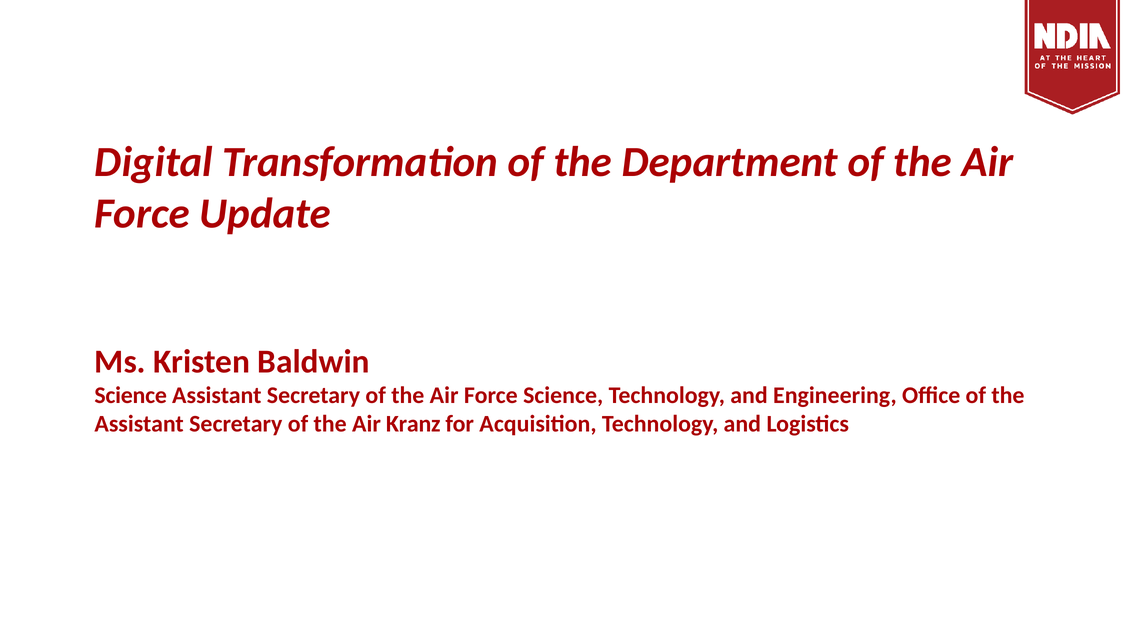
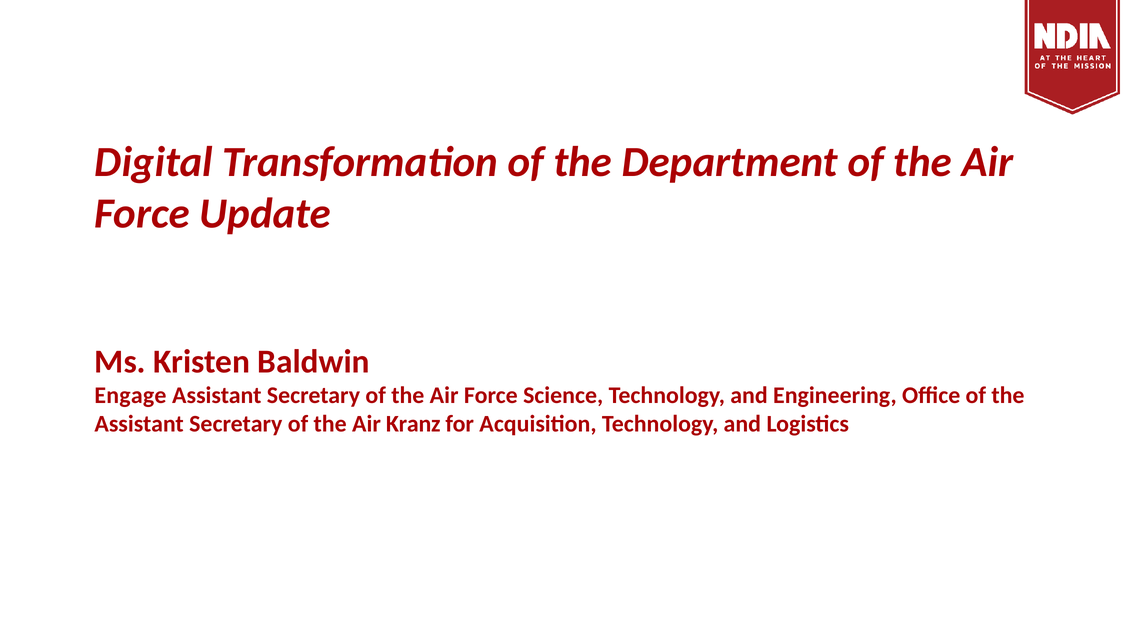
Science at (131, 395): Science -> Engage
